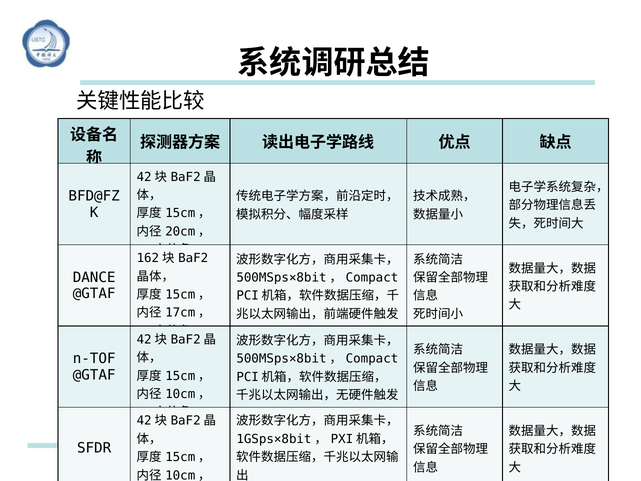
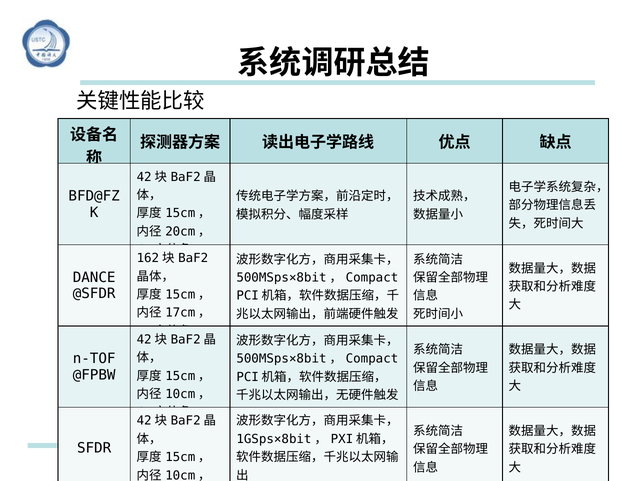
@GTAF at (94, 294): @GTAF -> @SFDR
@GTAF at (94, 375): @GTAF -> @FPBW
